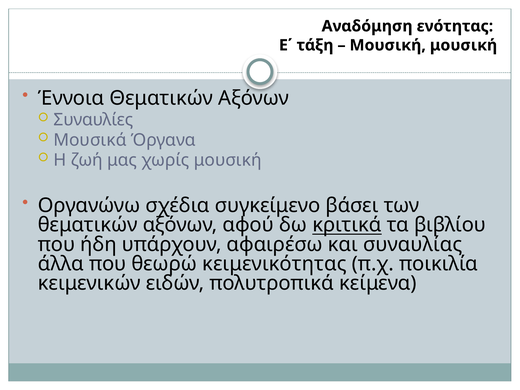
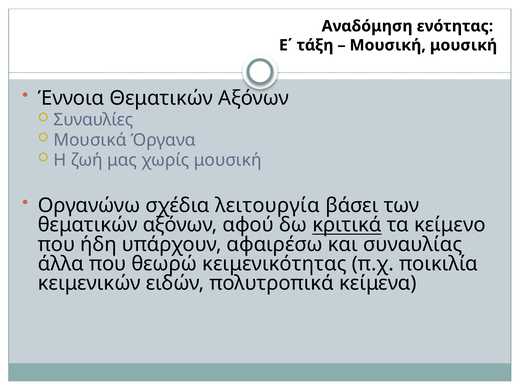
συγκείμενο: συγκείμενο -> λειτουργία
βιβλίου: βιβλίου -> κείμενο
